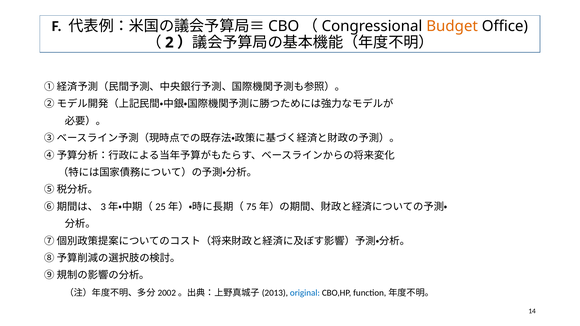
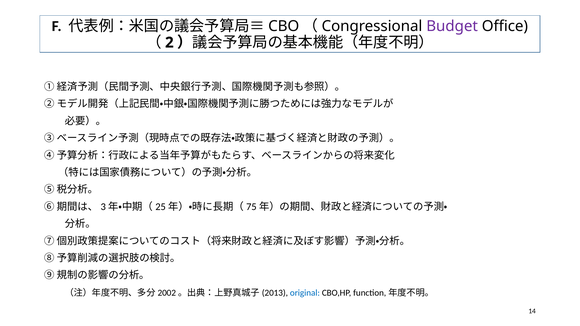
Budget colour: orange -> purple
